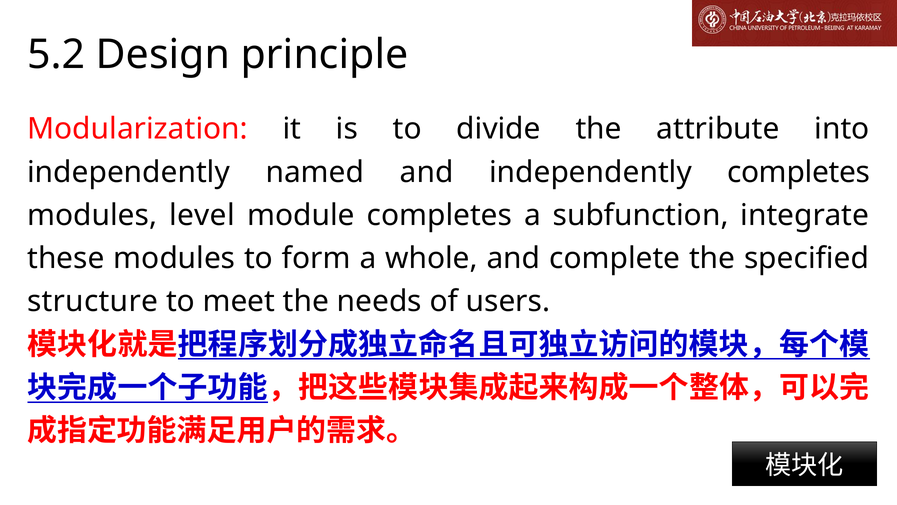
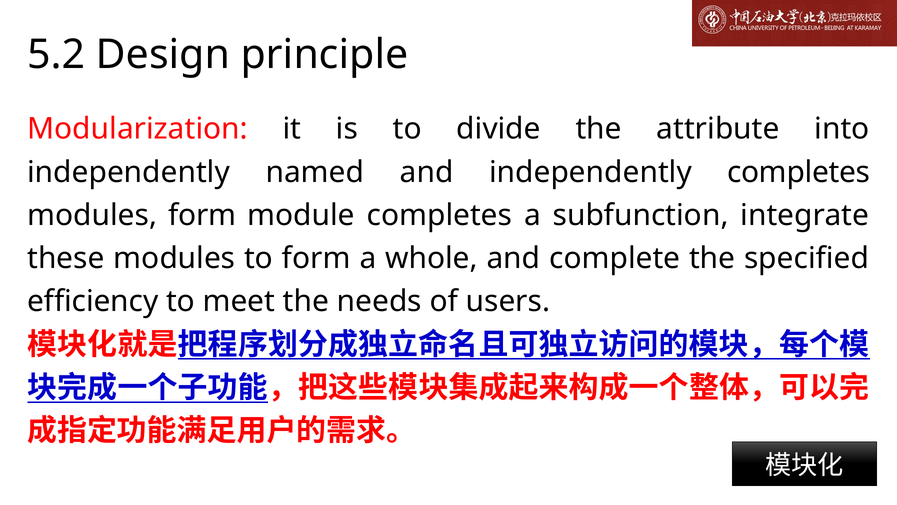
modules level: level -> form
structure: structure -> efficiency
